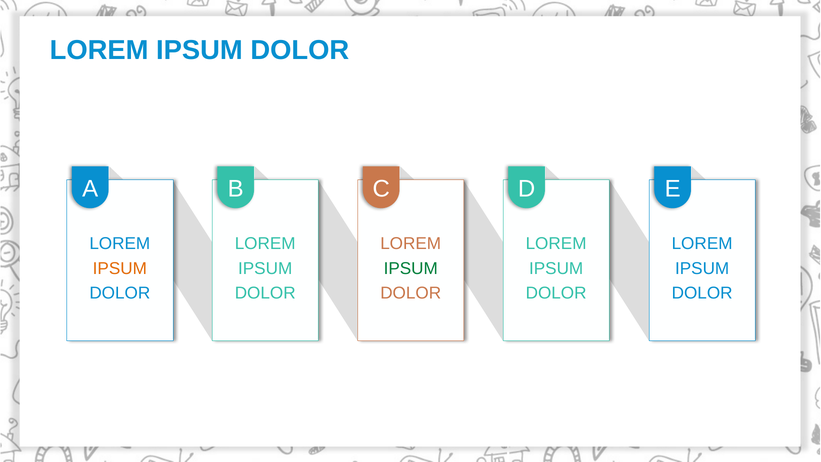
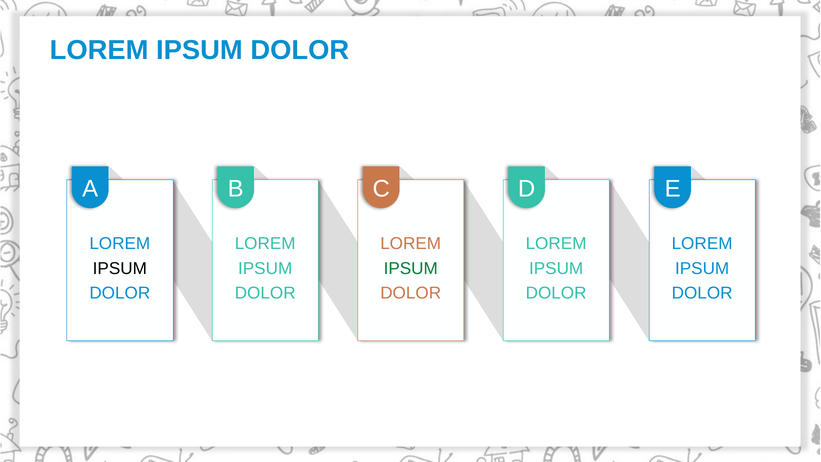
IPSUM at (120, 268) colour: orange -> black
